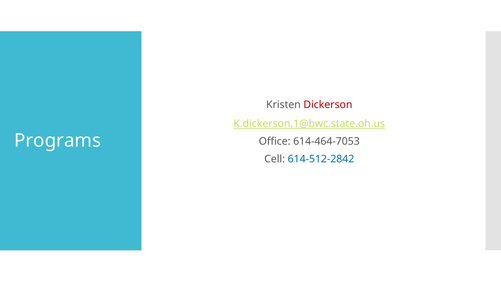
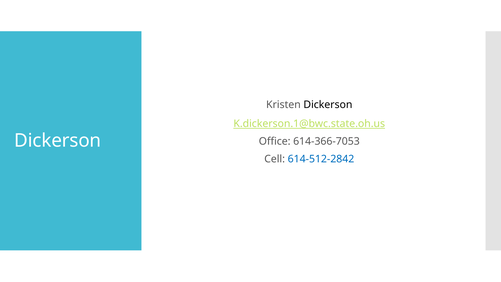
Dickerson at (328, 105) colour: red -> black
Programs at (58, 141): Programs -> Dickerson
614-464-7053: 614-464-7053 -> 614-366-7053
